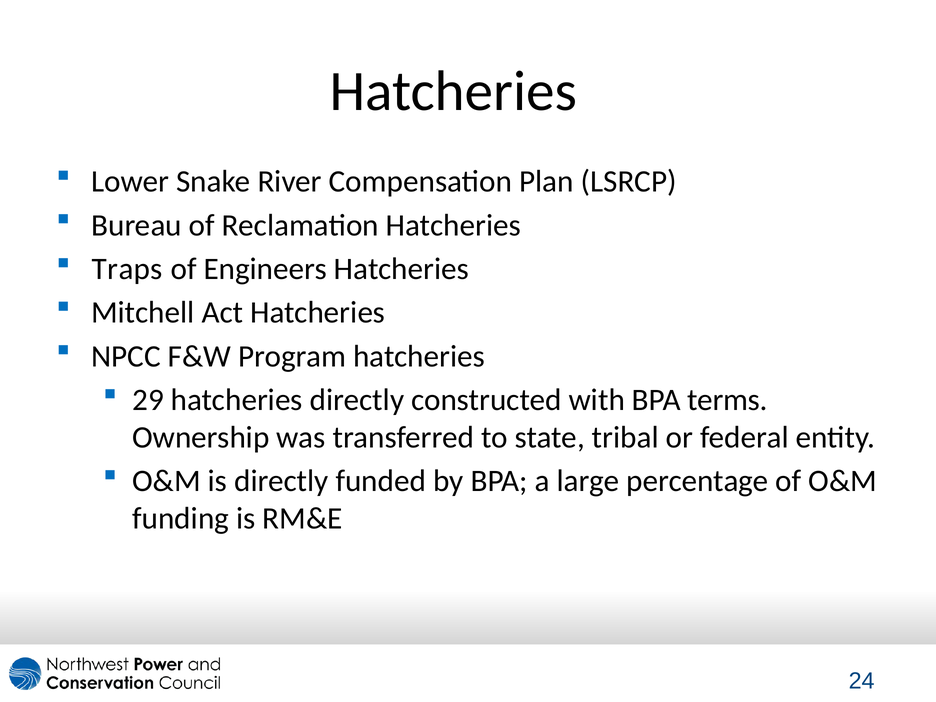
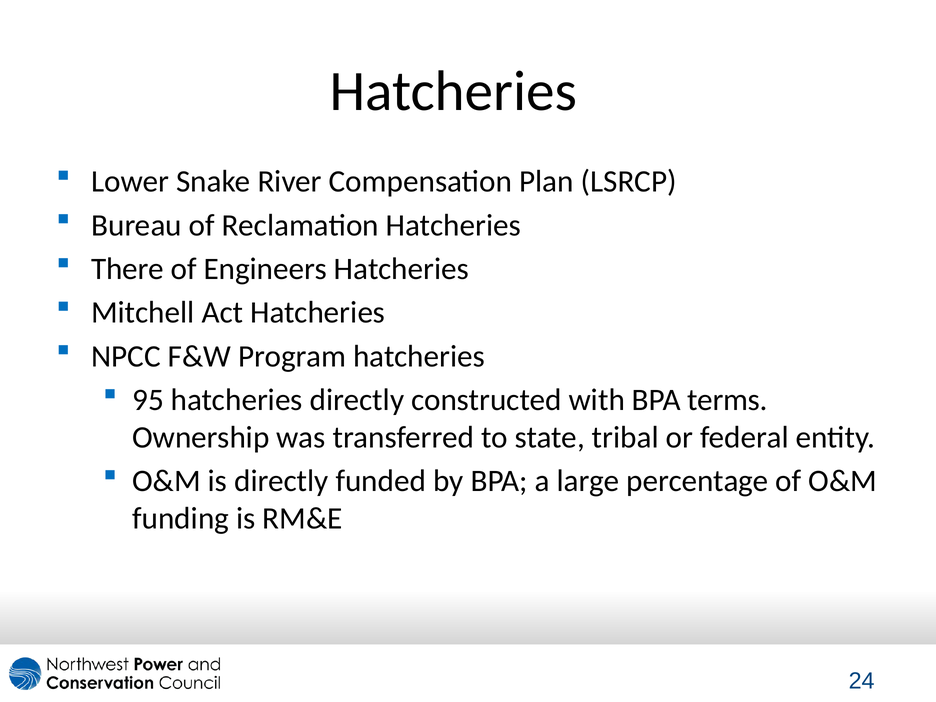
Traps: Traps -> There
29: 29 -> 95
